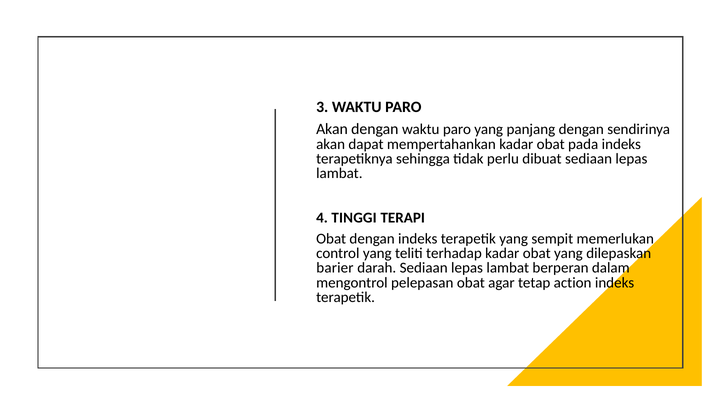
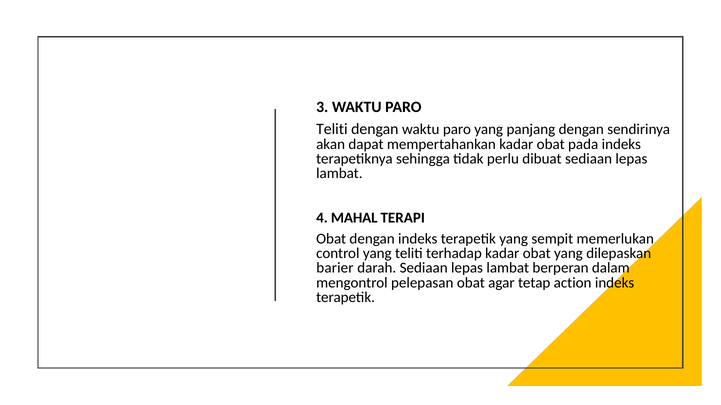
Akan at (332, 129): Akan -> Teliti
TINGGI: TINGGI -> MAHAL
